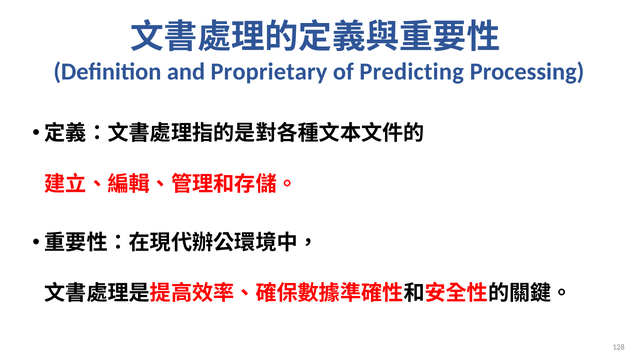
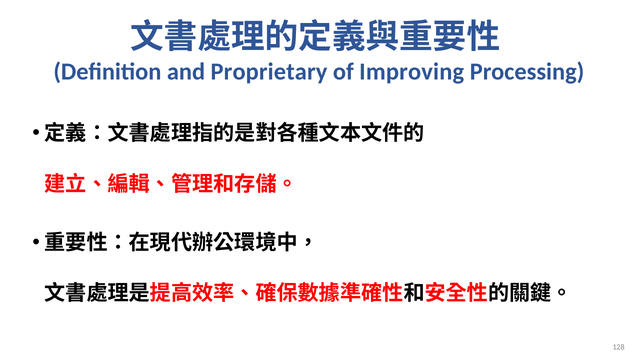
Predicting: Predicting -> Improving
